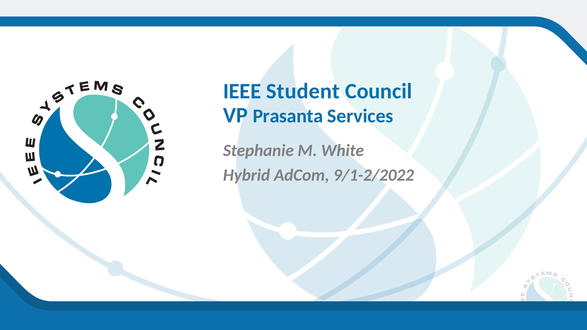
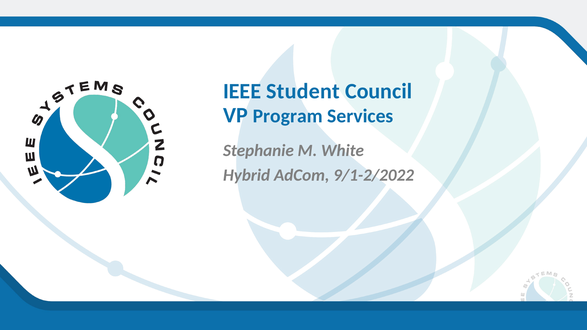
Prasanta: Prasanta -> Program
